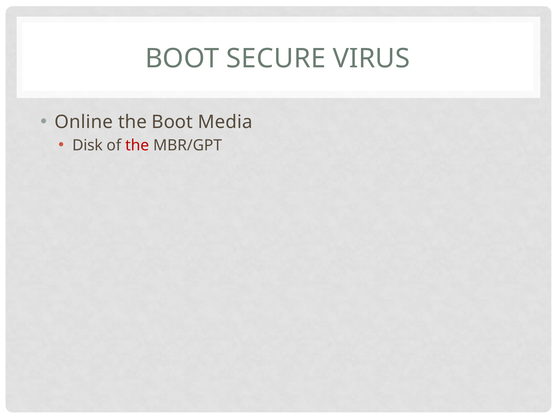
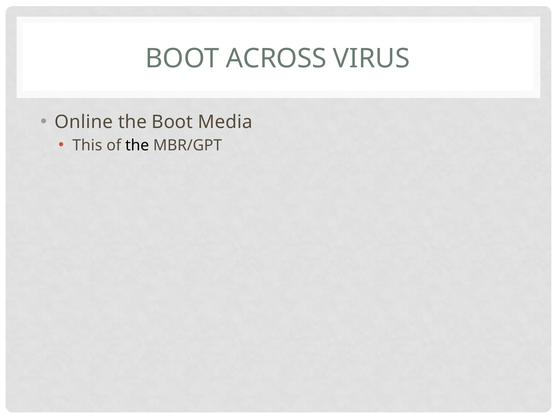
SECURE: SECURE -> ACROSS
Disk: Disk -> This
the at (137, 145) colour: red -> black
